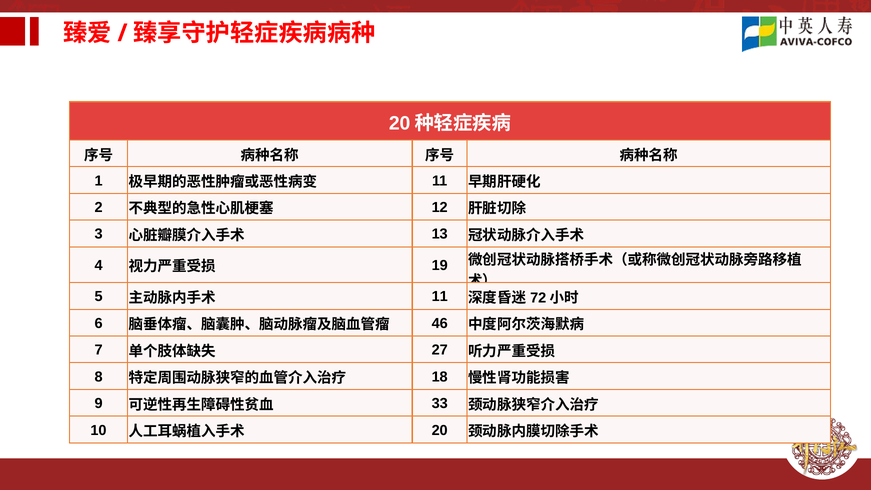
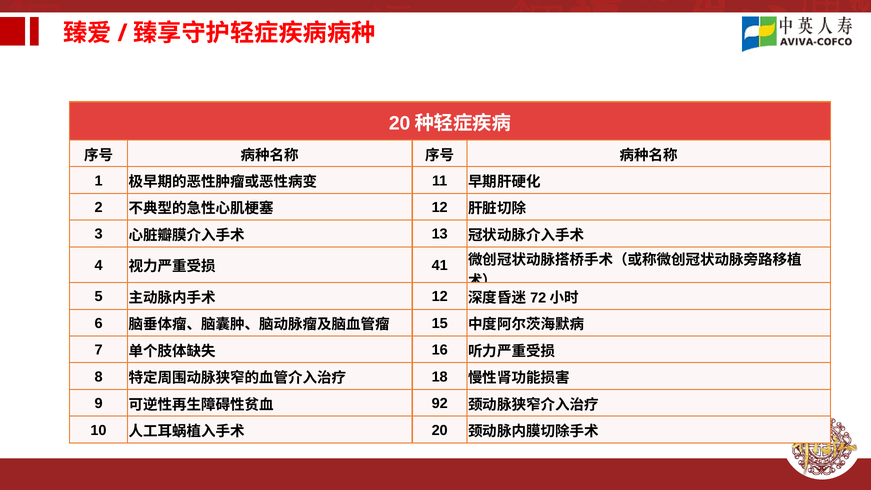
19: 19 -> 41
11 at (440, 297): 11 -> 12
46: 46 -> 15
27: 27 -> 16
33: 33 -> 92
